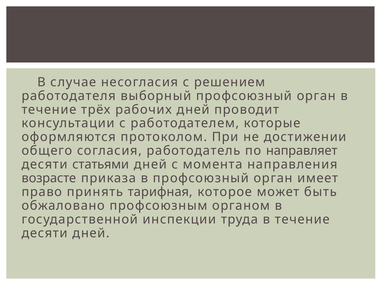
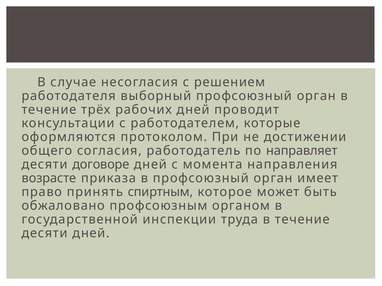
статьями: статьями -> договоре
тарифная: тарифная -> спиртным
